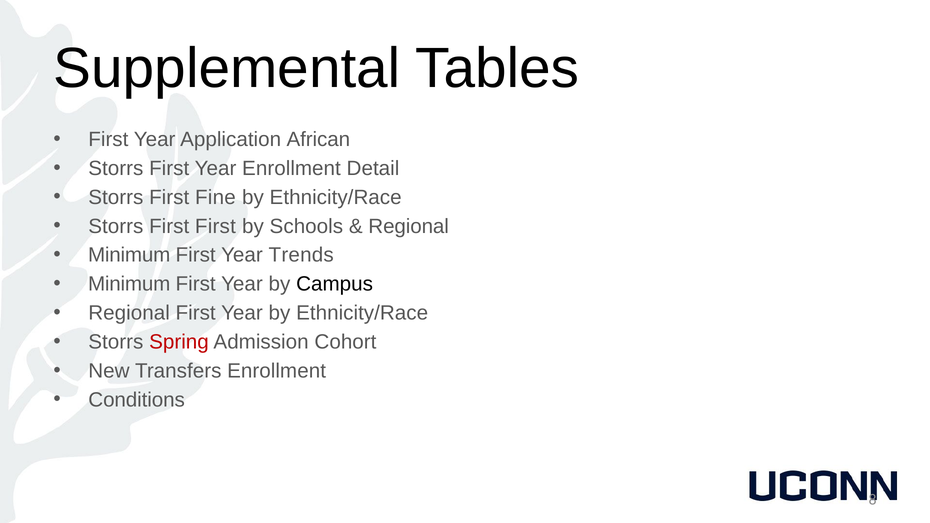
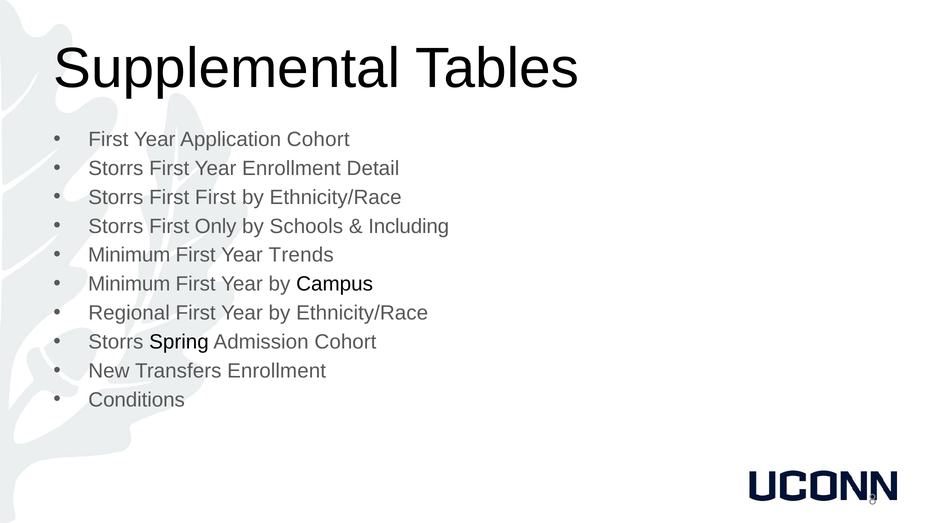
Application African: African -> Cohort
First Fine: Fine -> First
First First: First -> Only
Regional at (409, 226): Regional -> Including
Spring colour: red -> black
